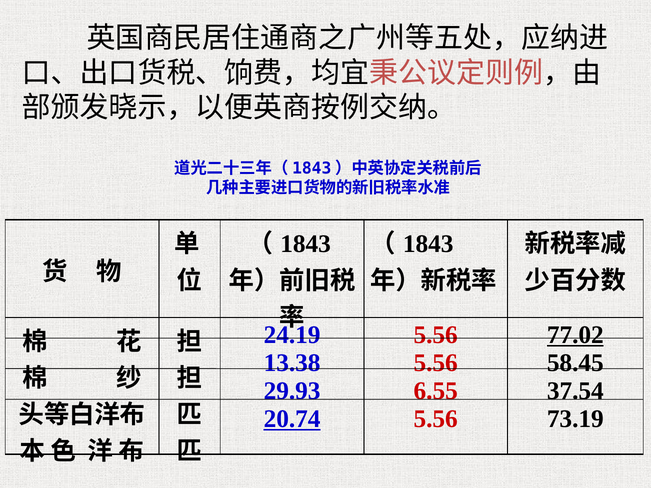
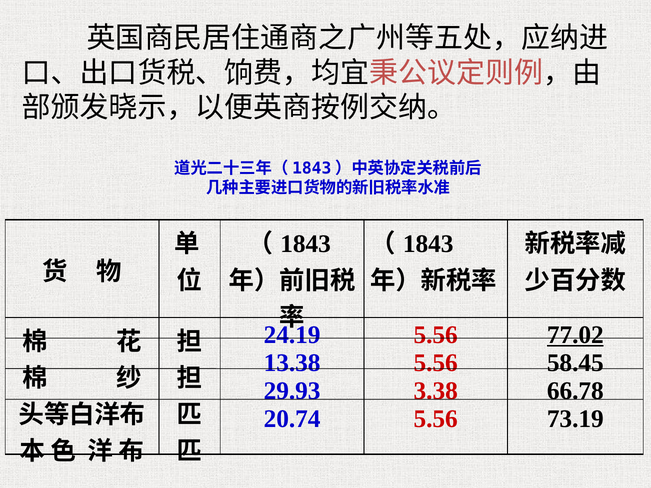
6.55: 6.55 -> 3.38
37.54: 37.54 -> 66.78
20.74 underline: present -> none
